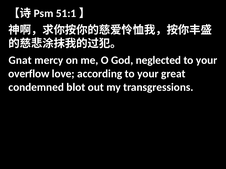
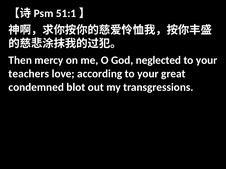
Gnat: Gnat -> Then
overflow: overflow -> teachers
